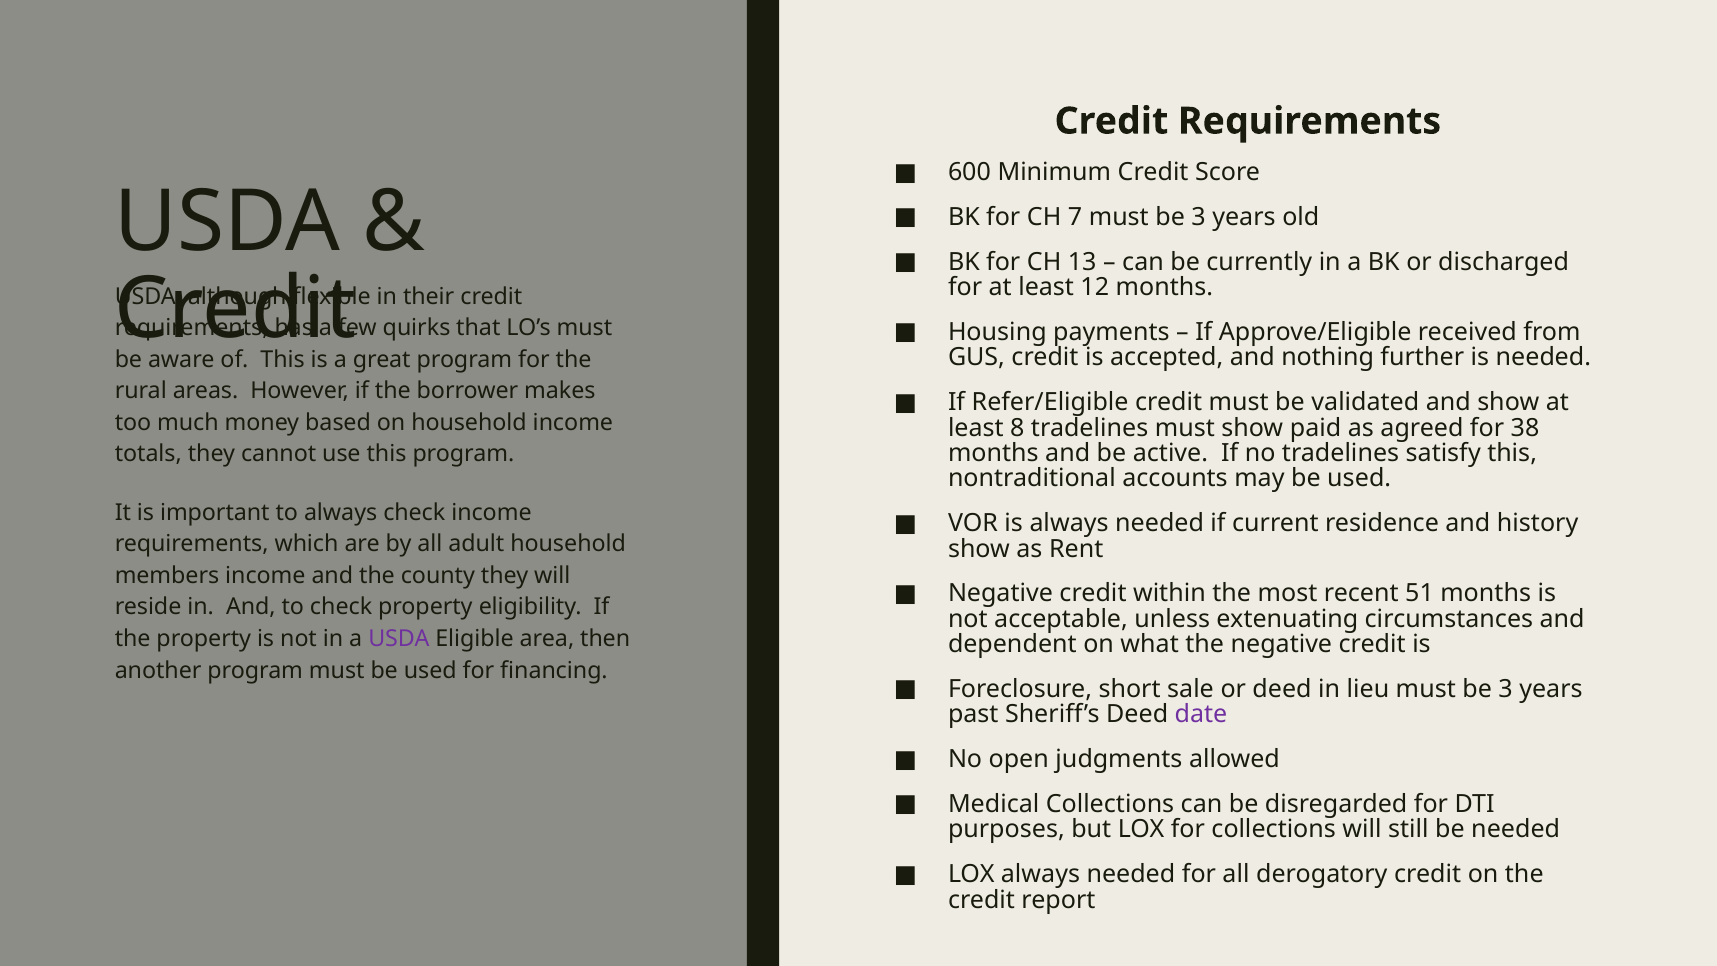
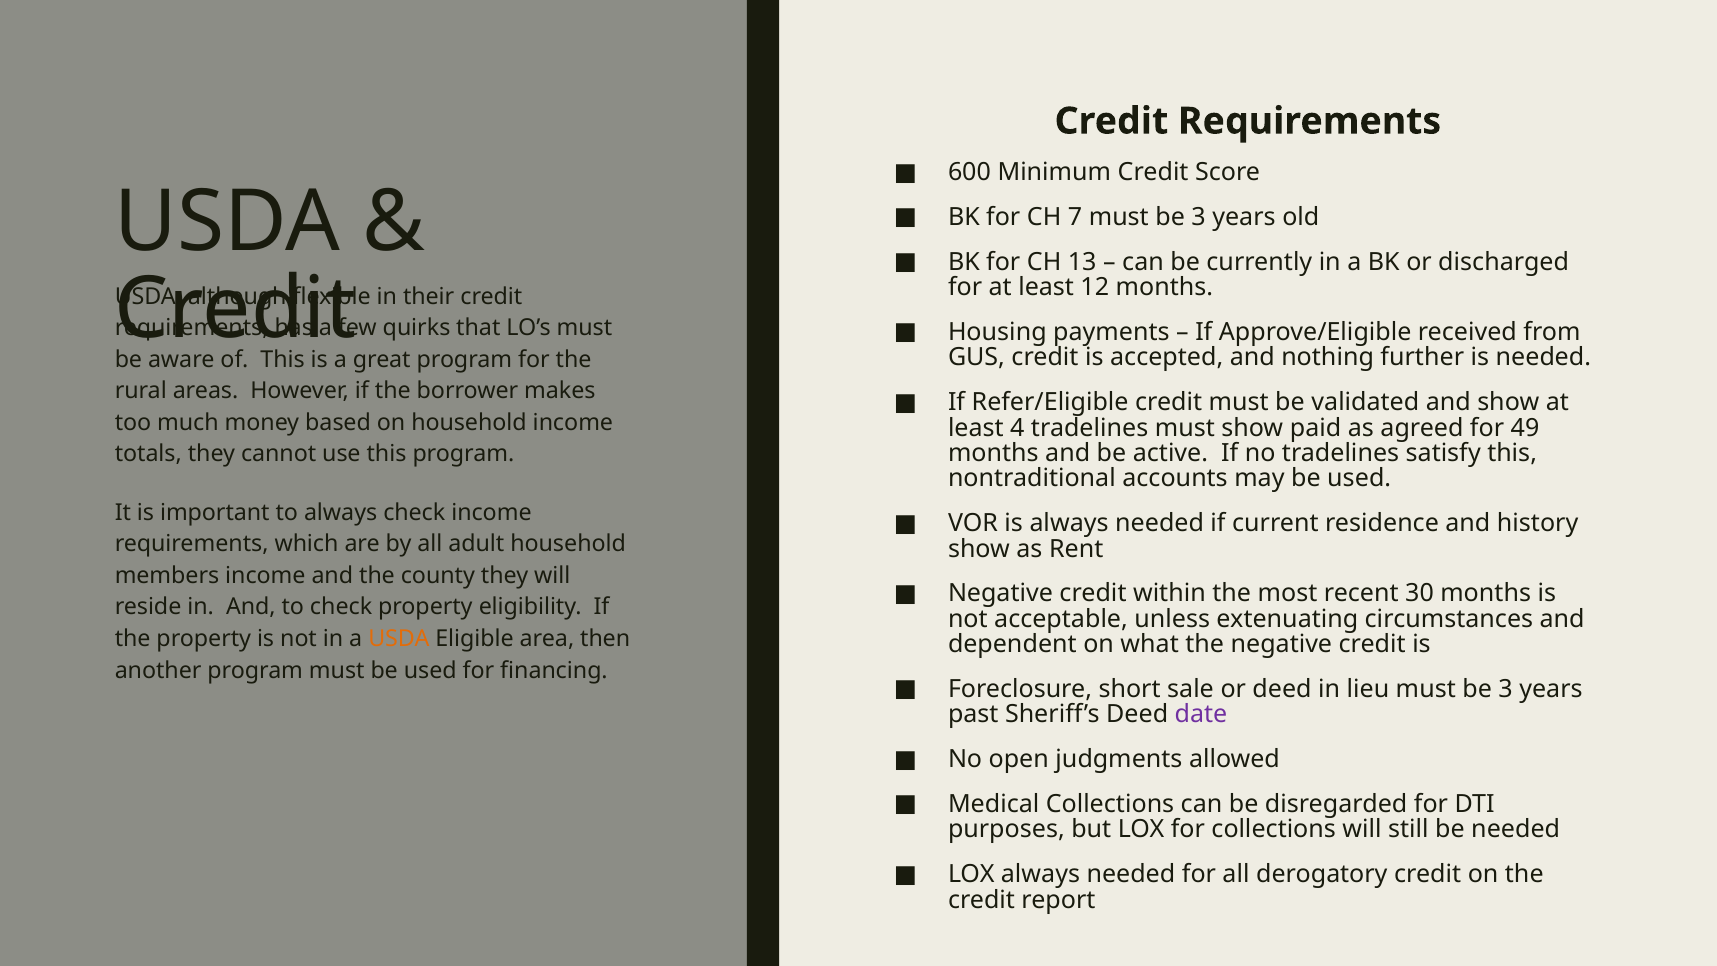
8: 8 -> 4
38: 38 -> 49
51: 51 -> 30
USDA at (399, 639) colour: purple -> orange
